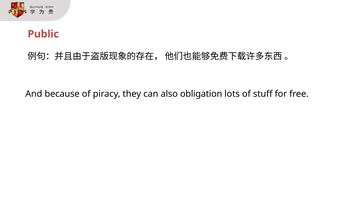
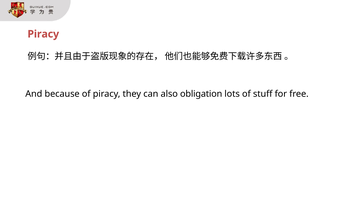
Public at (43, 34): Public -> Piracy
